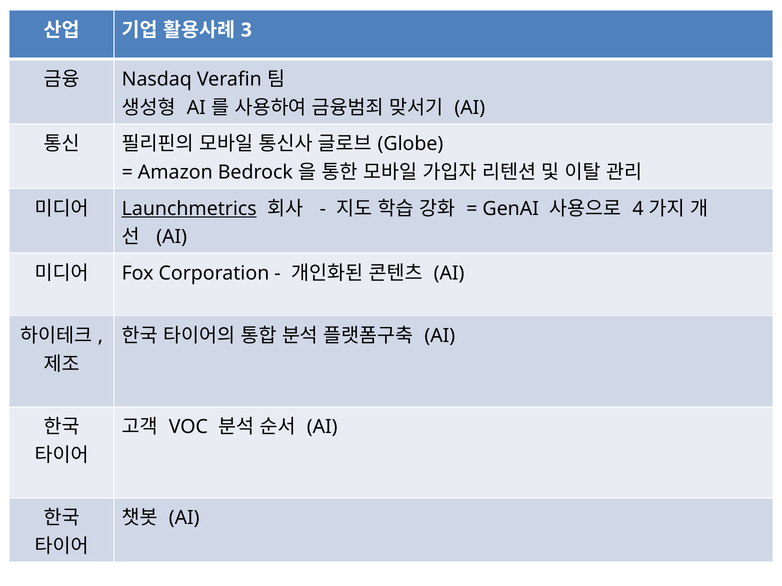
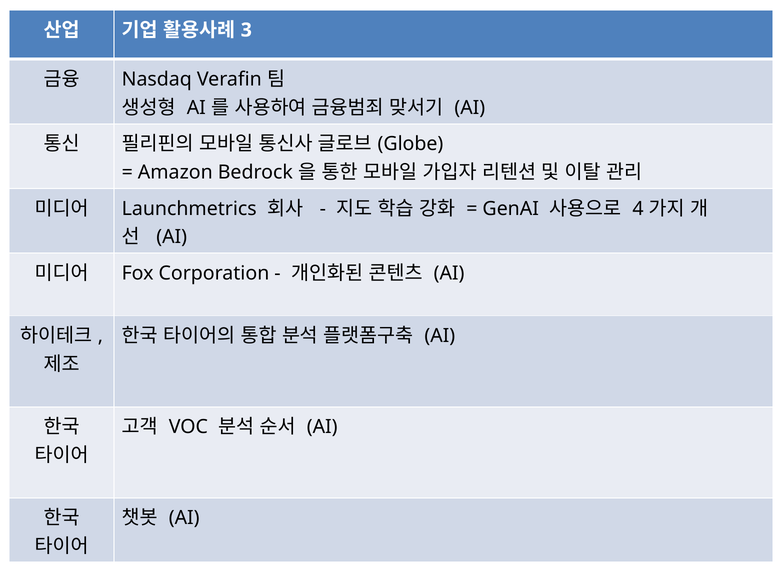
Launchmetrics underline: present -> none
